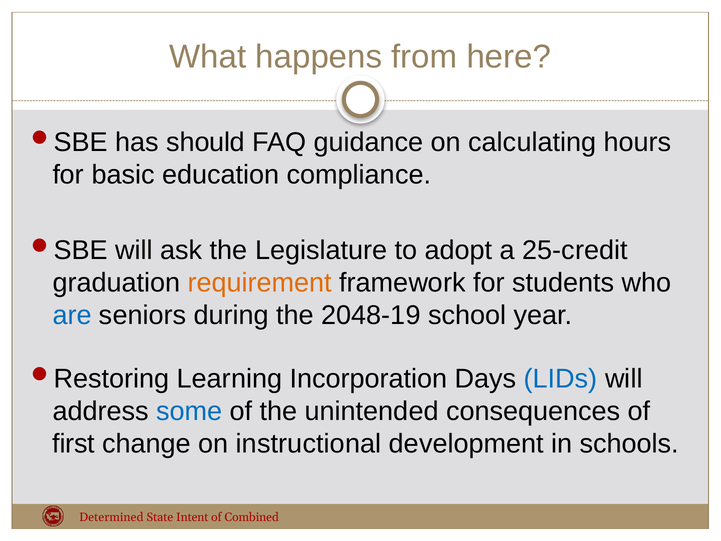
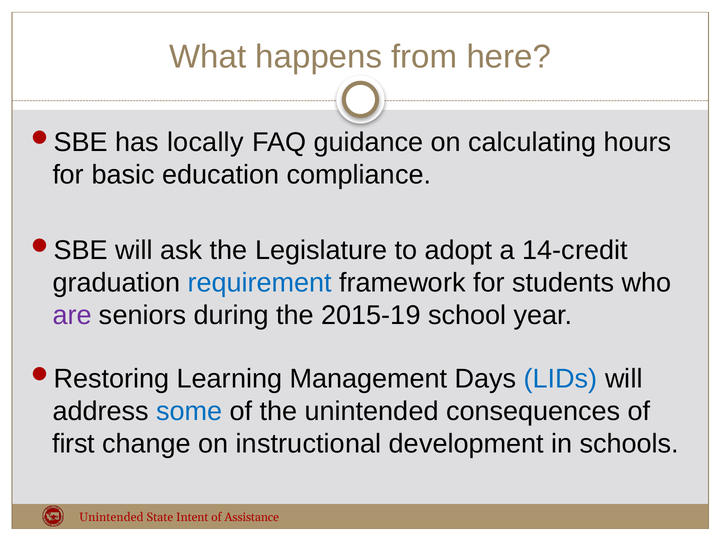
should: should -> locally
25-credit: 25-credit -> 14-credit
requirement colour: orange -> blue
are colour: blue -> purple
2048-19: 2048-19 -> 2015-19
Incorporation: Incorporation -> Management
Determined at (111, 517): Determined -> Unintended
Combined: Combined -> Assistance
